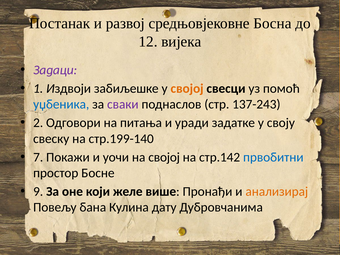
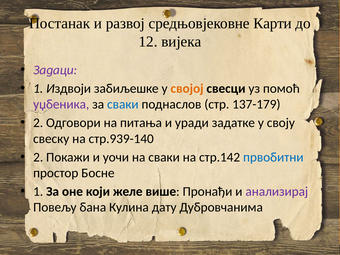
Босна: Босна -> Карти
уџбеника colour: blue -> purple
сваки at (123, 104) colour: purple -> blue
137-243: 137-243 -> 137-179
стр.199-140: стр.199-140 -> стр.939-140
7 at (38, 157): 7 -> 2
на својој: својој -> сваки
9 at (38, 191): 9 -> 1
анализирај colour: orange -> purple
